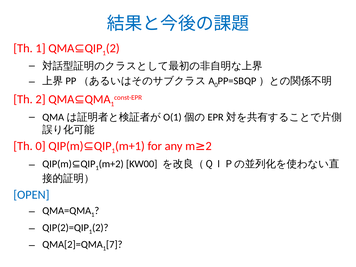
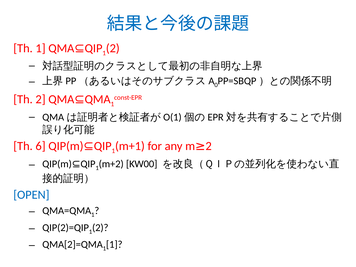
Th 0: 0 -> 6
1 7: 7 -> 1
